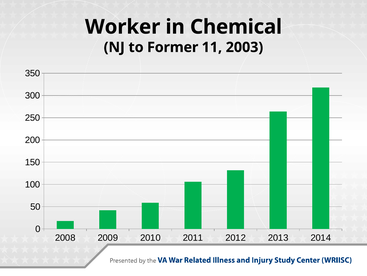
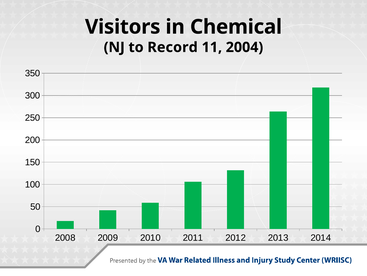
Worker: Worker -> Visitors
Former: Former -> Record
2003: 2003 -> 2004
